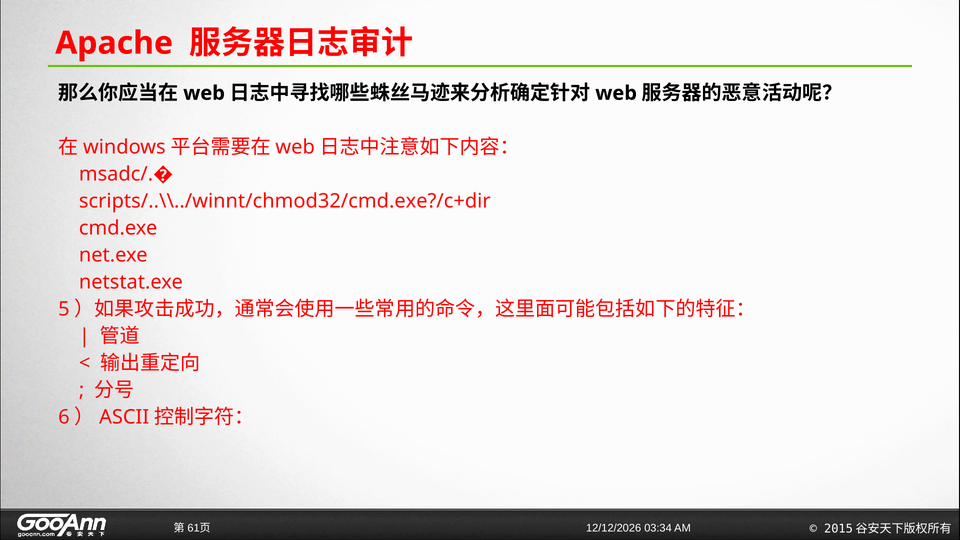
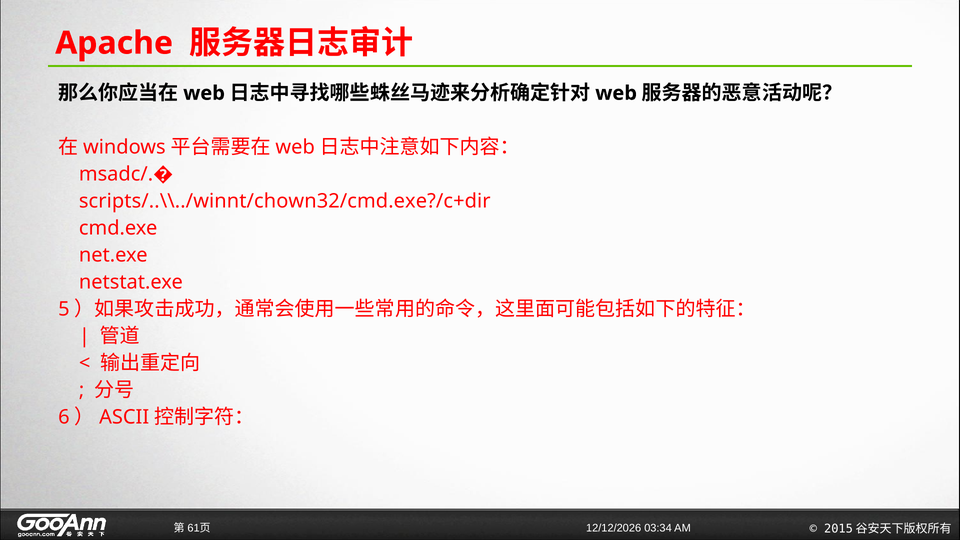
scripts/..\\../winnt/chmod32/cmd.exe?/c+dir: scripts/..\\../winnt/chmod32/cmd.exe?/c+dir -> scripts/..\\../winnt/chown32/cmd.exe?/c+dir
